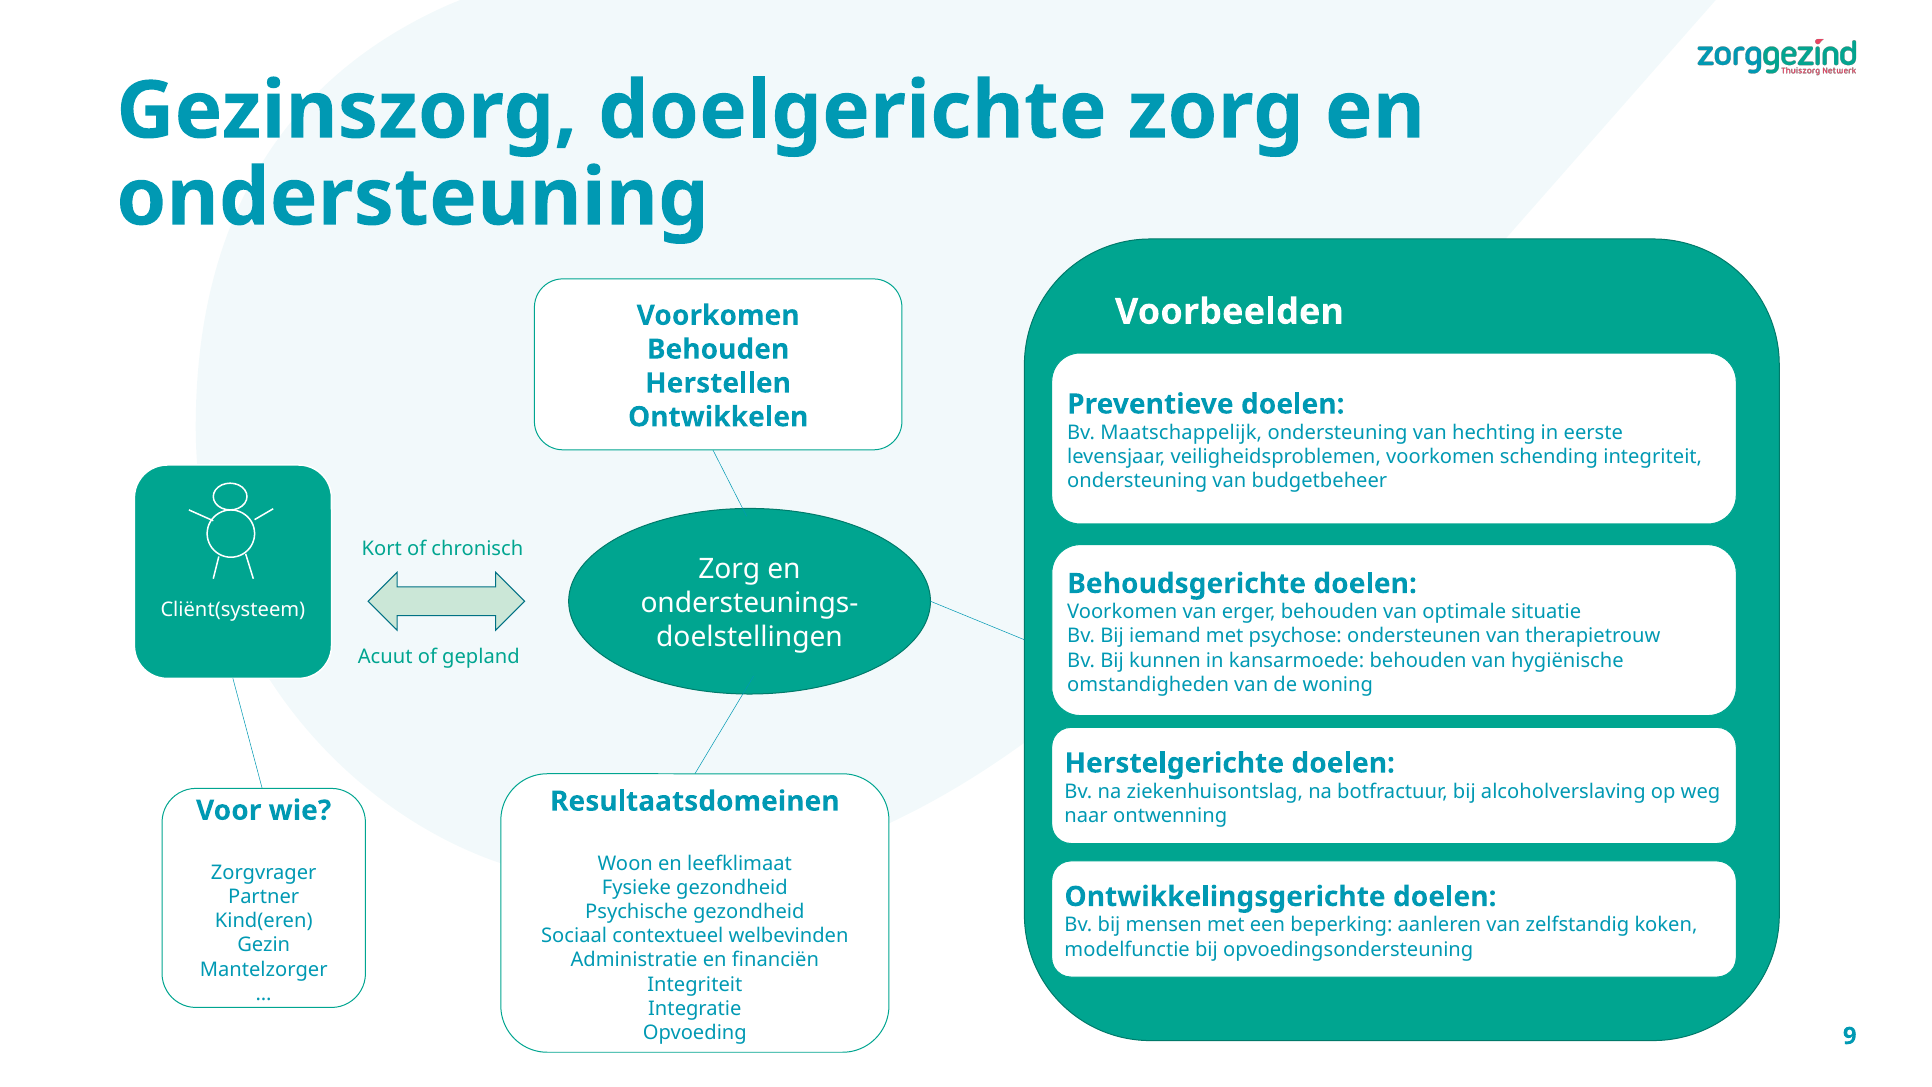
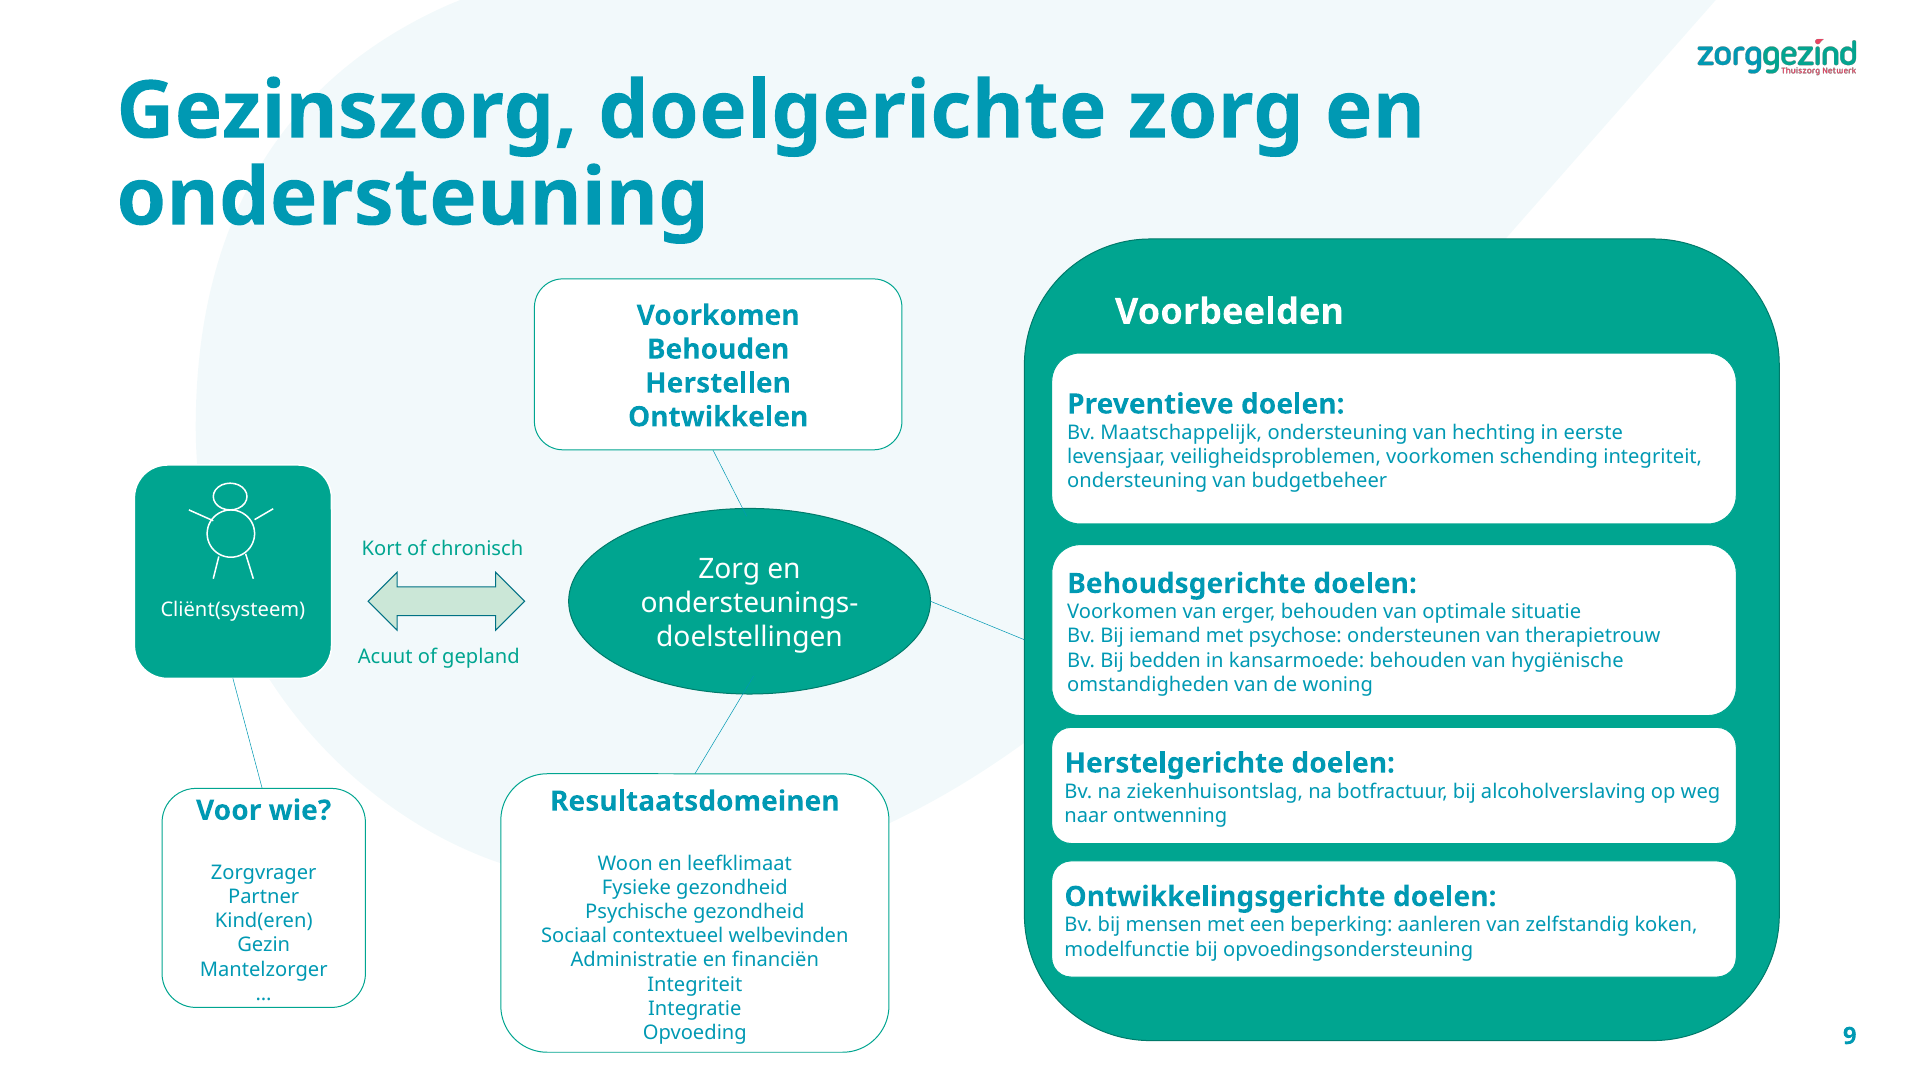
kunnen: kunnen -> bedden
